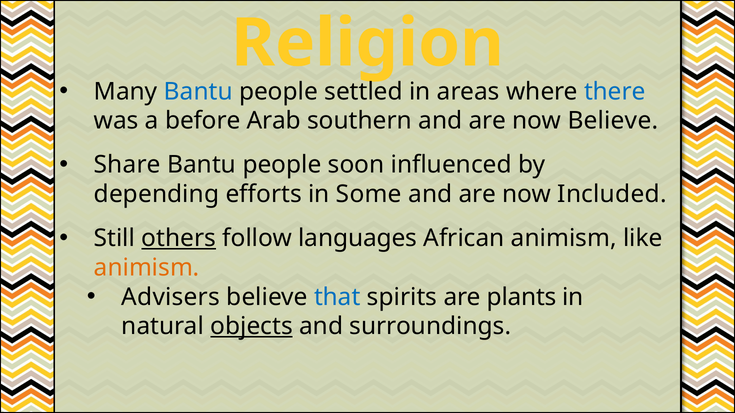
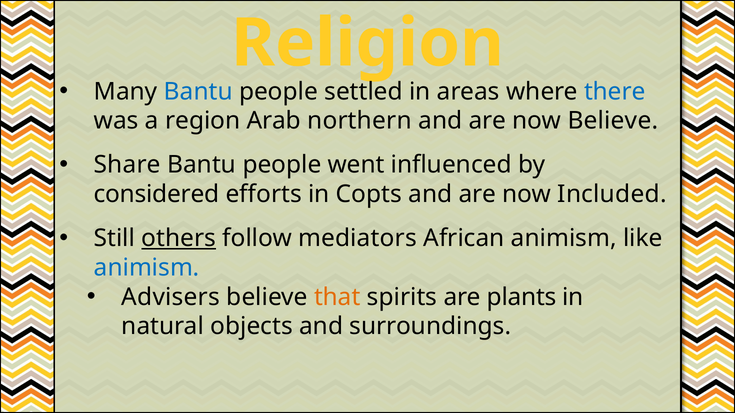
before: before -> region
southern: southern -> northern
soon: soon -> went
depending: depending -> considered
Some: Some -> Copts
languages: languages -> mediators
animism at (147, 268) colour: orange -> blue
that colour: blue -> orange
objects underline: present -> none
